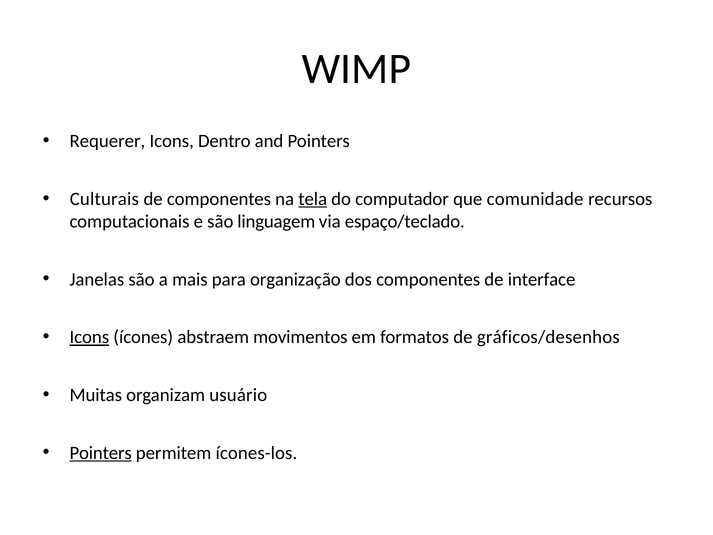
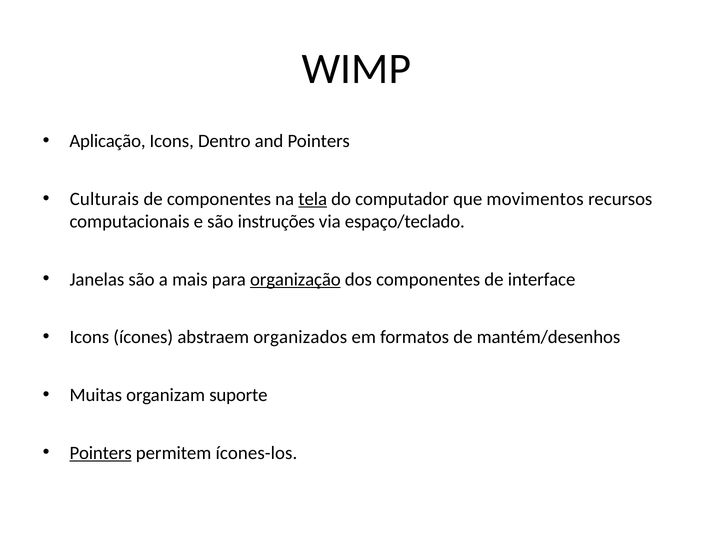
Requerer: Requerer -> Aplicação
comunidade: comunidade -> movimentos
linguagem: linguagem -> instruções
organização underline: none -> present
Icons at (89, 337) underline: present -> none
movimentos: movimentos -> organizados
gráficos/desenhos: gráficos/desenhos -> mantém/desenhos
usuário: usuário -> suporte
